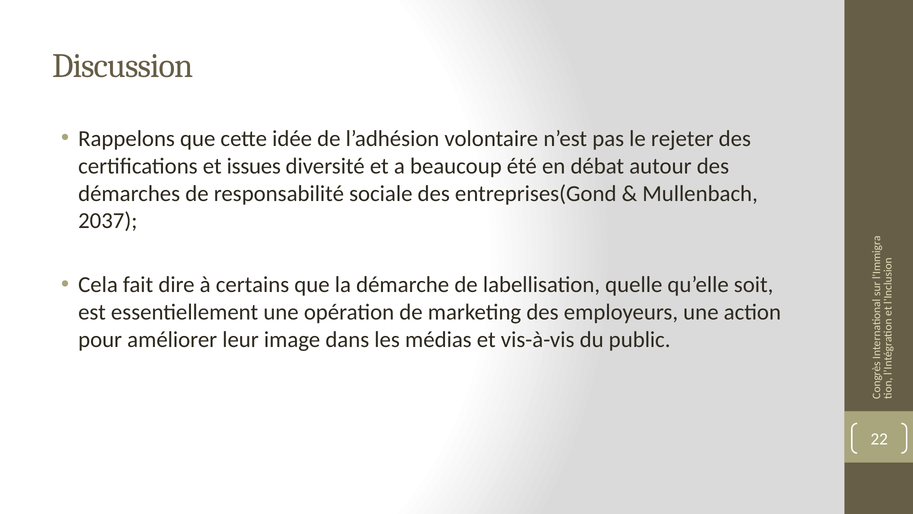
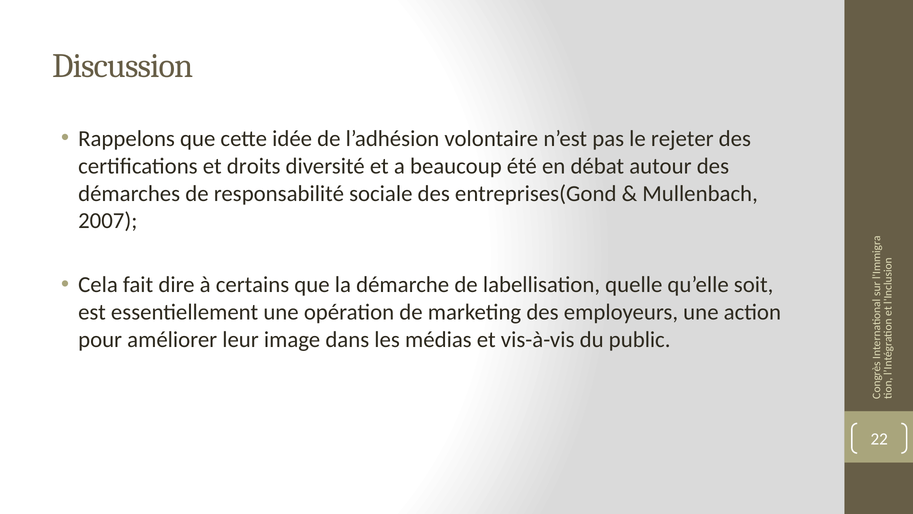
issues: issues -> droits
2037: 2037 -> 2007
